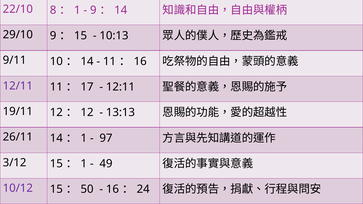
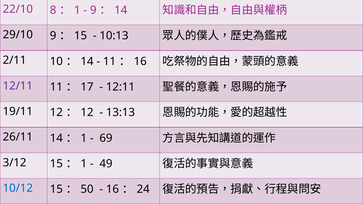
9/11: 9/11 -> 2/11
97: 97 -> 69
10/12 colour: purple -> blue
